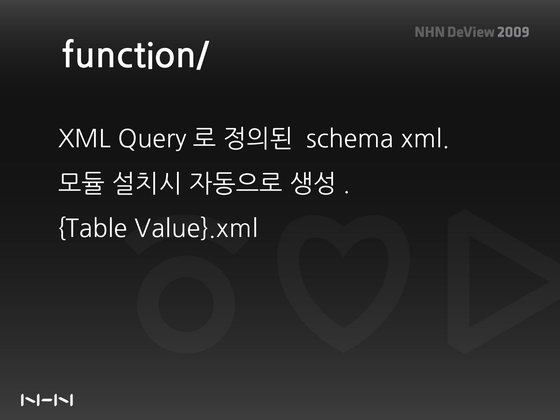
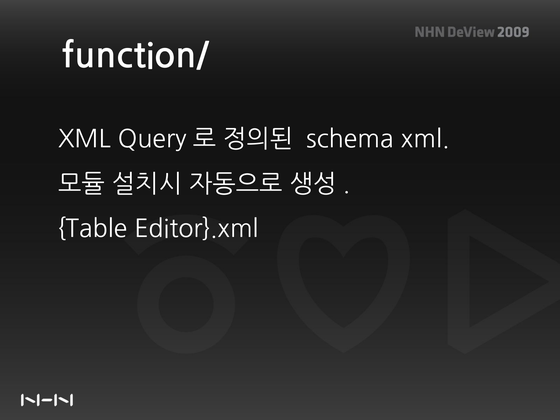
Value}.xml: Value}.xml -> Editor}.xml
